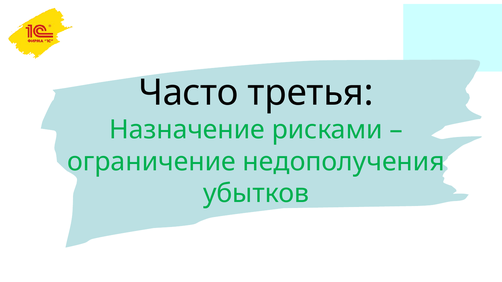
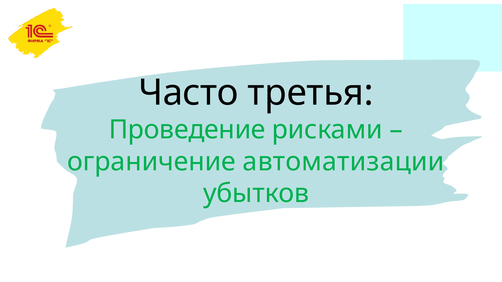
Назначение: Назначение -> Проведение
недополучения: недополучения -> автоматизации
